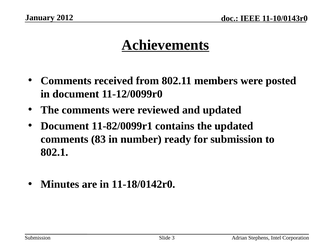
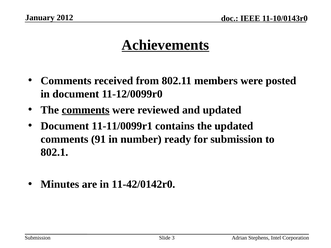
comments at (86, 110) underline: none -> present
11-82/0099r1: 11-82/0099r1 -> 11-11/0099r1
83: 83 -> 91
11-18/0142r0: 11-18/0142r0 -> 11-42/0142r0
